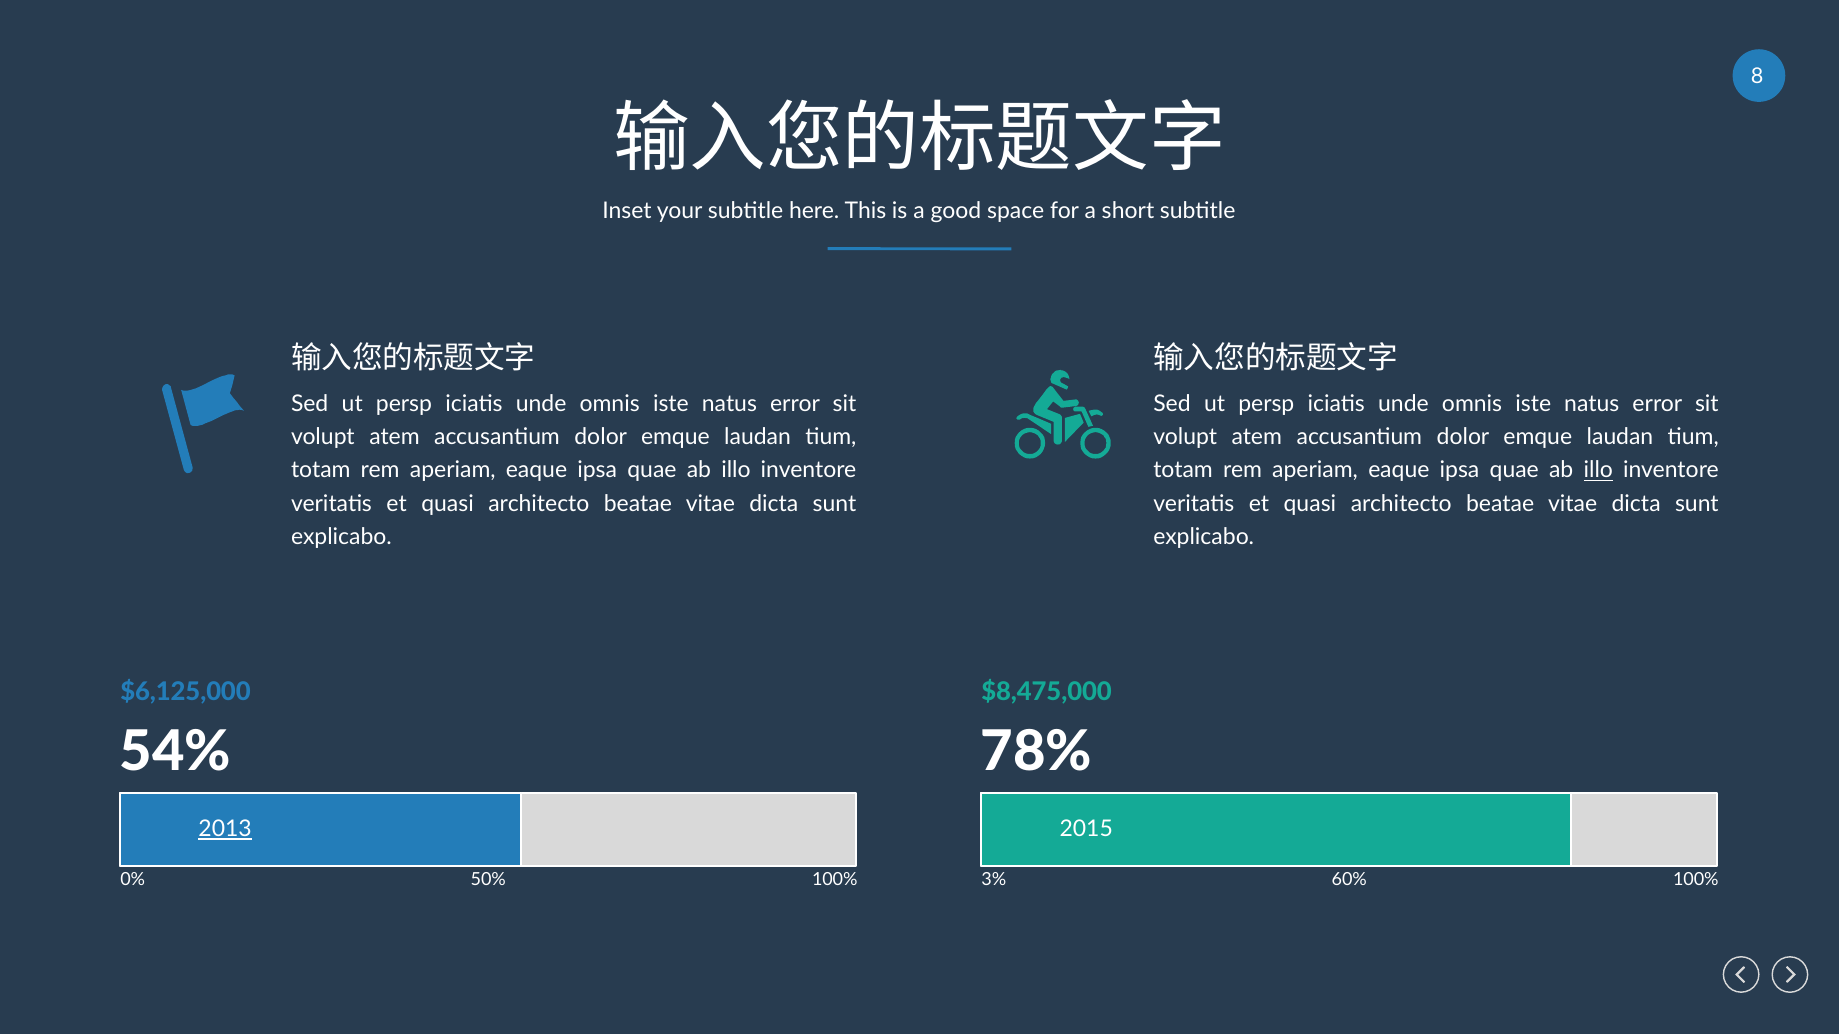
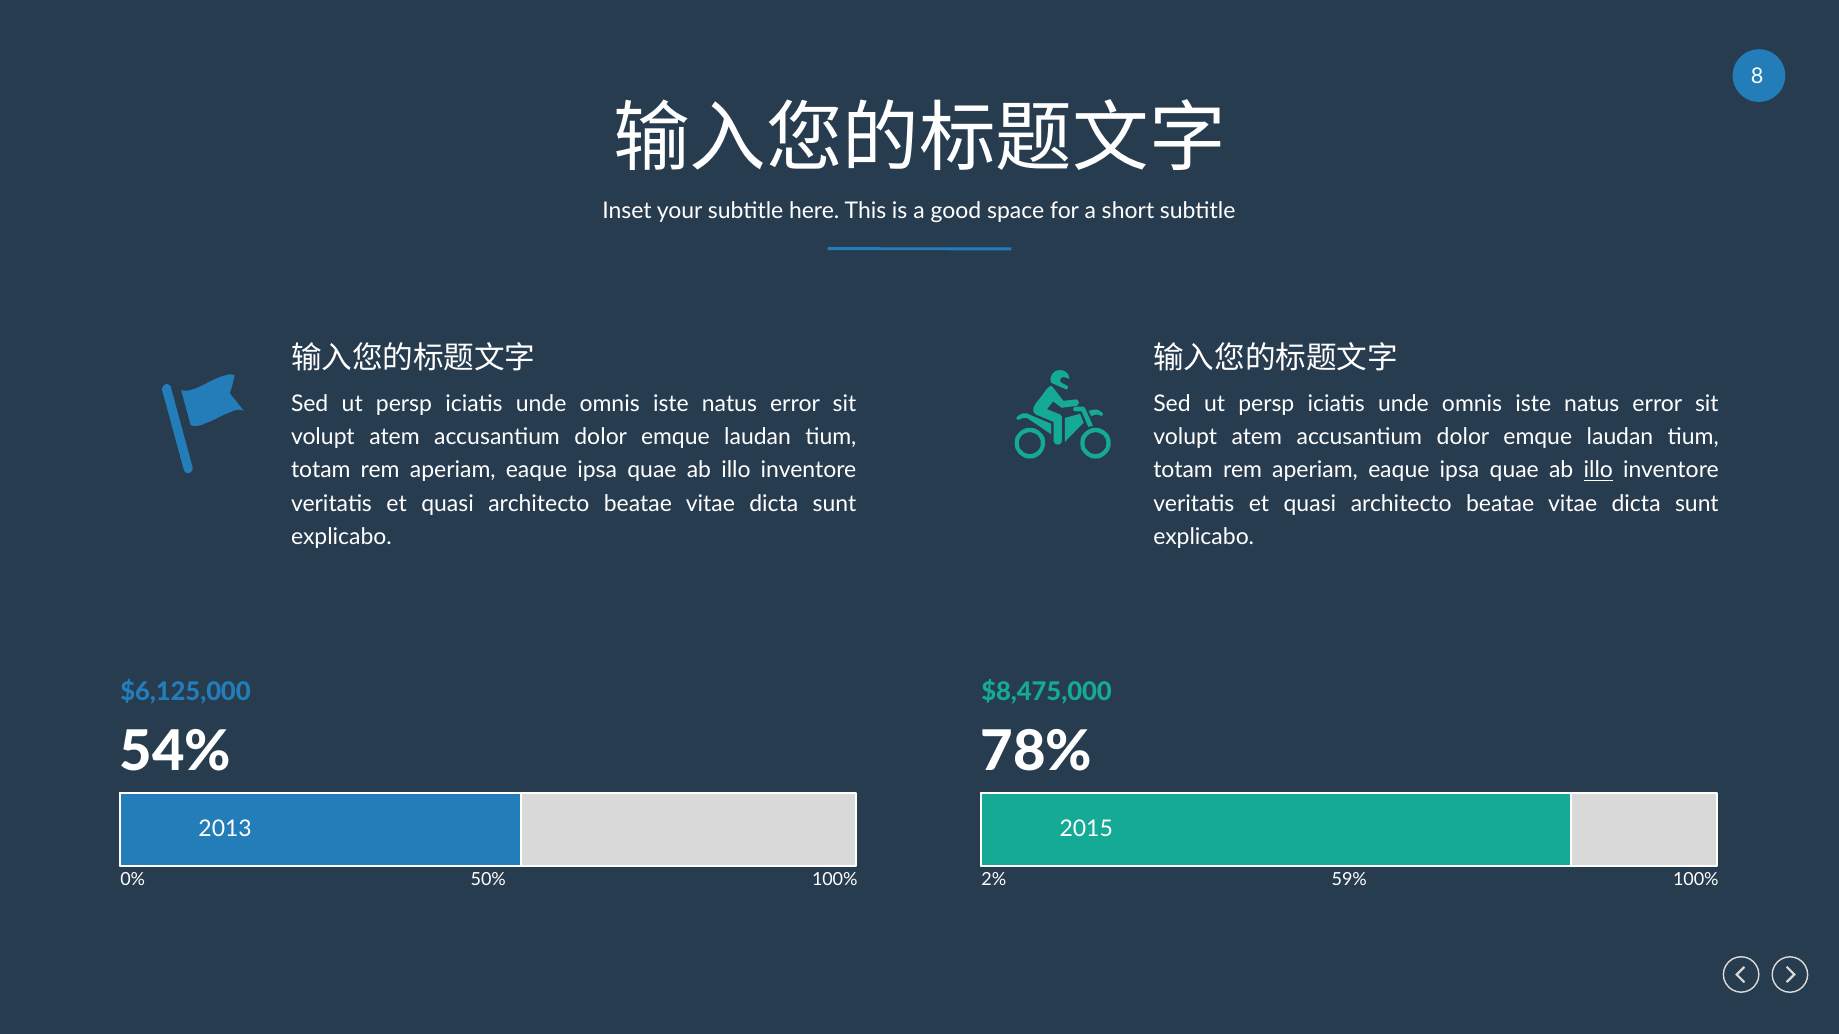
2013 underline: present -> none
3%: 3% -> 2%
60%: 60% -> 59%
